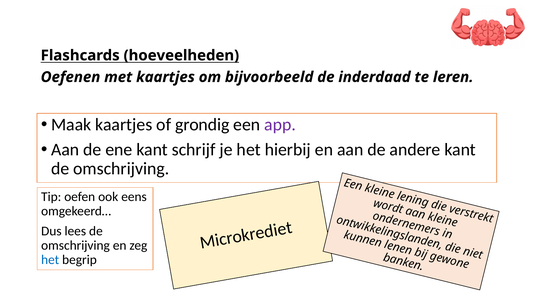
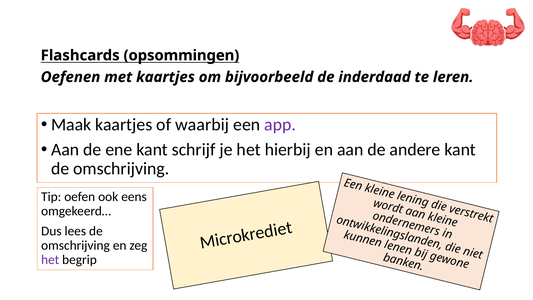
hoeveelheden: hoeveelheden -> opsommingen
grondig: grondig -> waarbij
het at (50, 260) colour: blue -> purple
